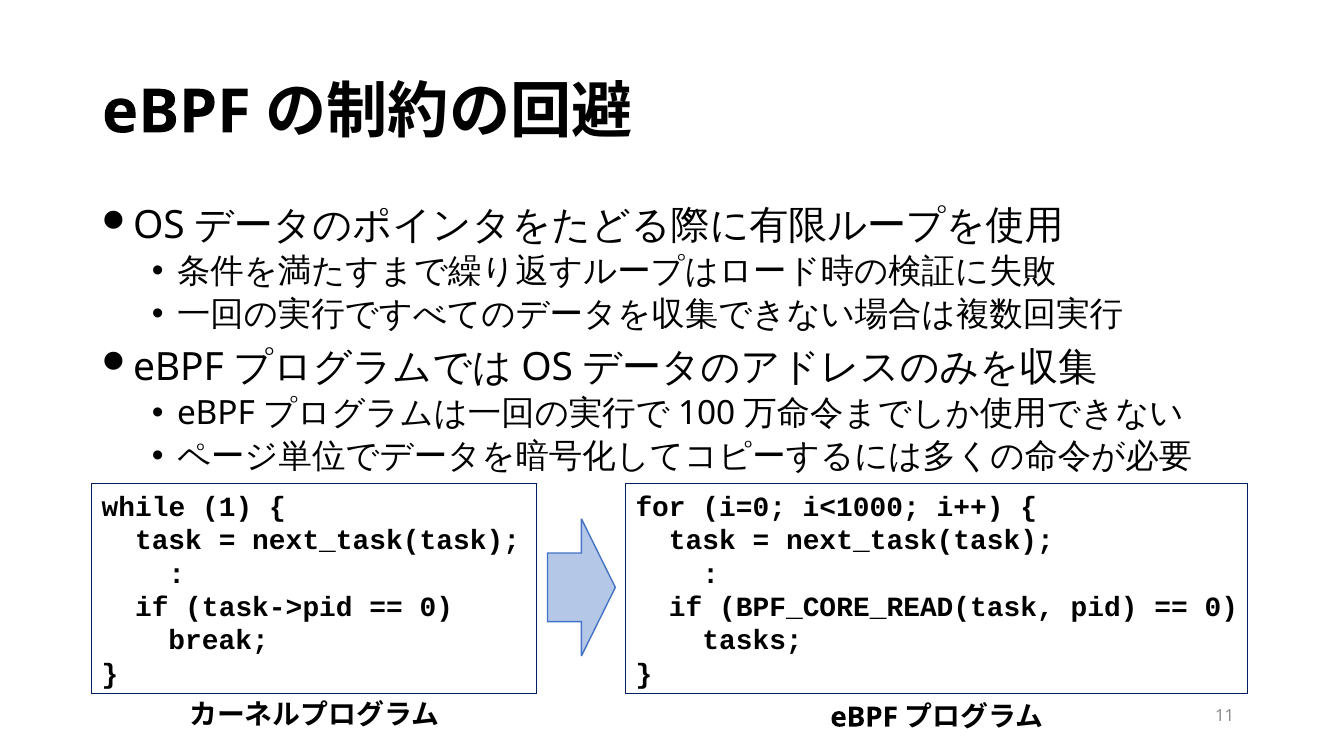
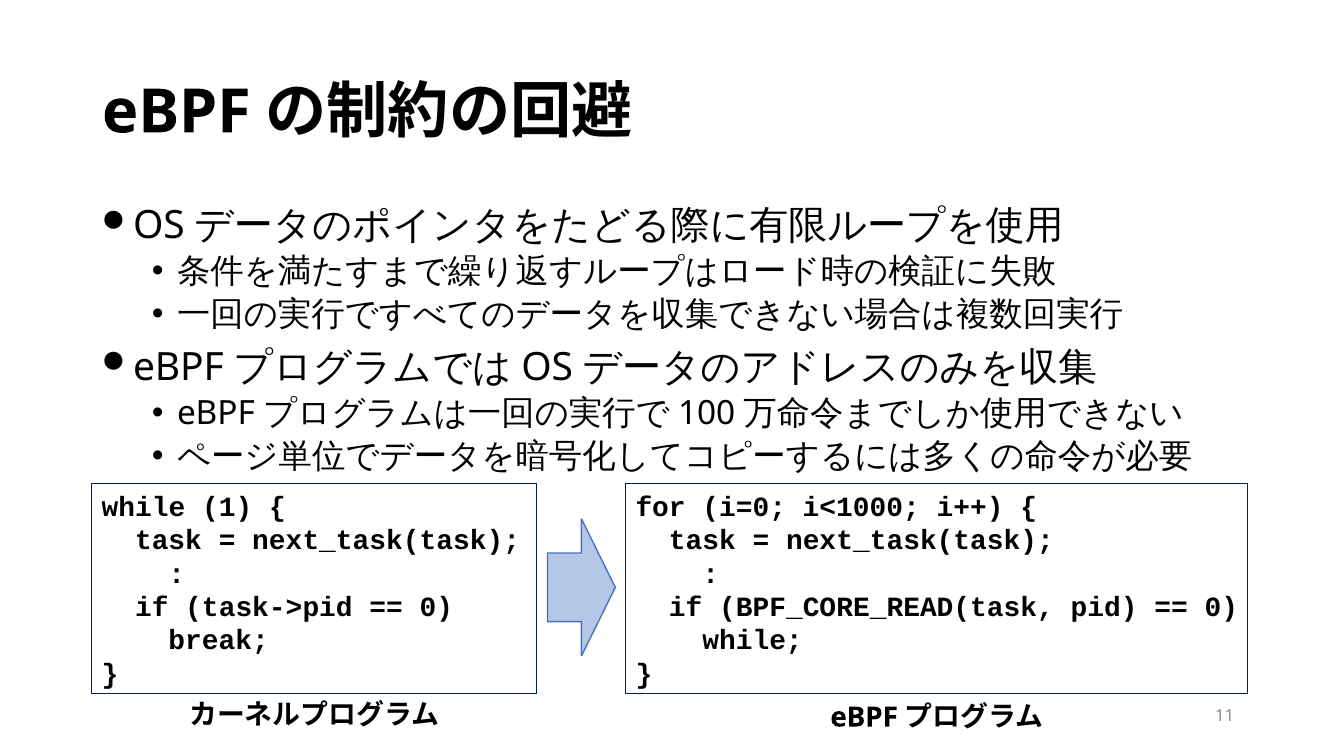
tasks at (753, 641): tasks -> while
